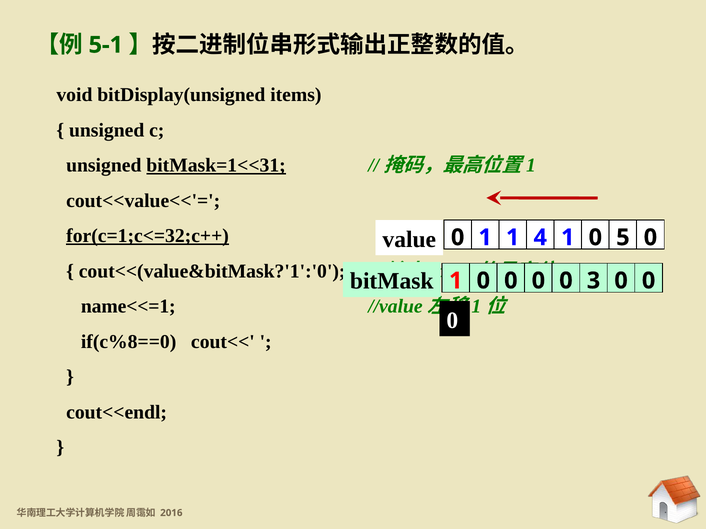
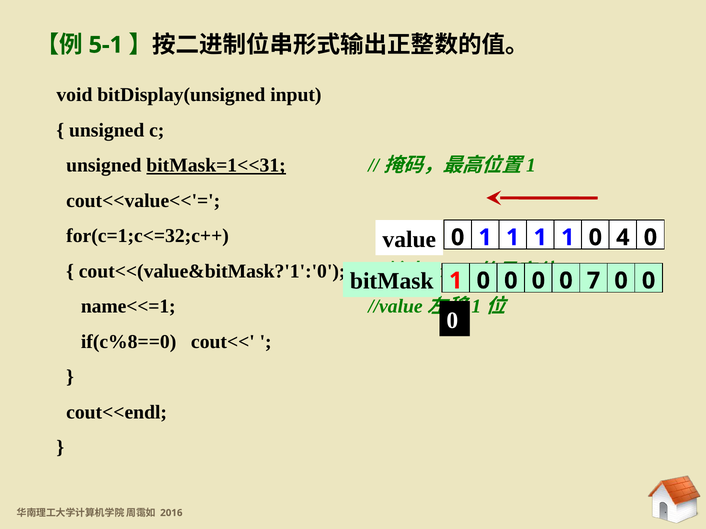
items: items -> input
for(c=1;c<=32;c++ underline: present -> none
0 1 1 4: 4 -> 1
5: 5 -> 4
3: 3 -> 7
